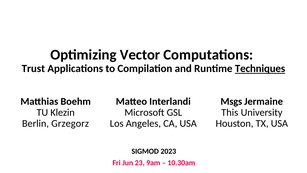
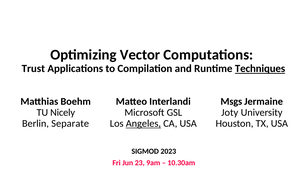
Klezin: Klezin -> Nicely
This: This -> Joty
Grzegorz: Grzegorz -> Separate
Angeles underline: none -> present
